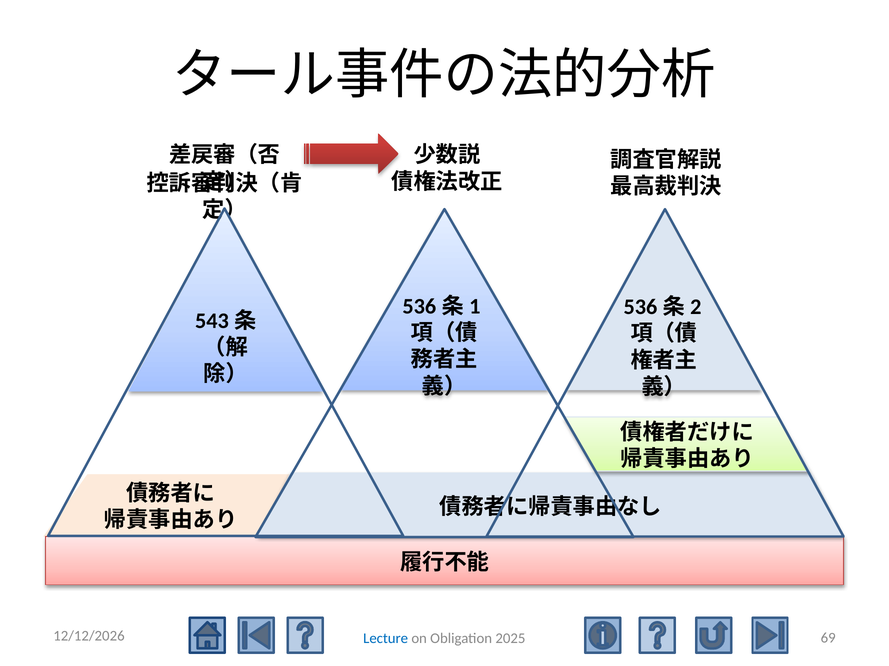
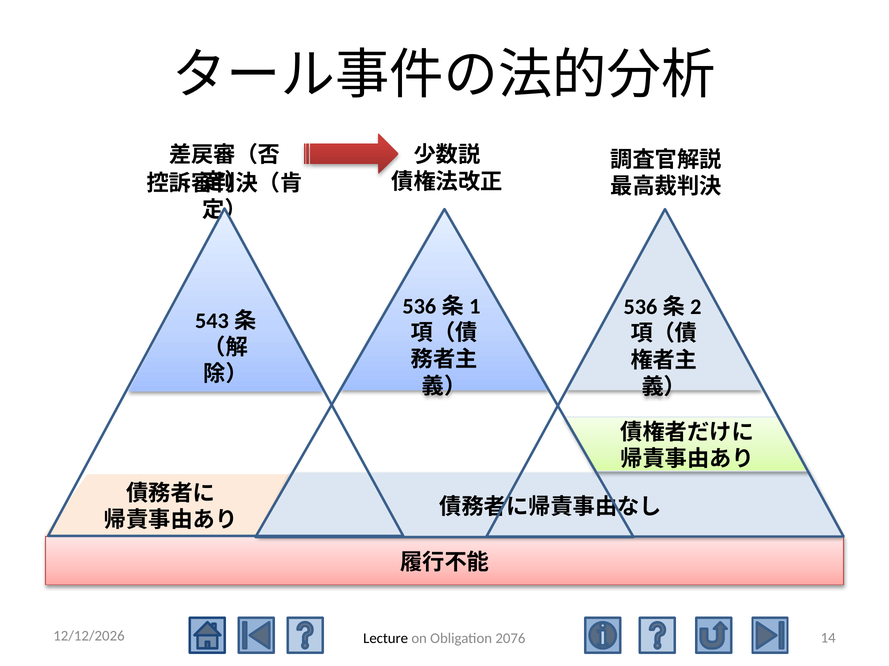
69: 69 -> 14
Lecture colour: blue -> black
2025: 2025 -> 2076
